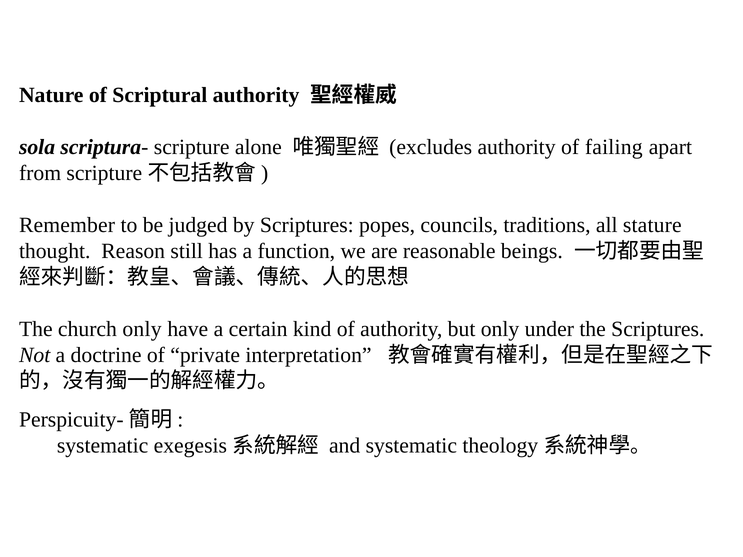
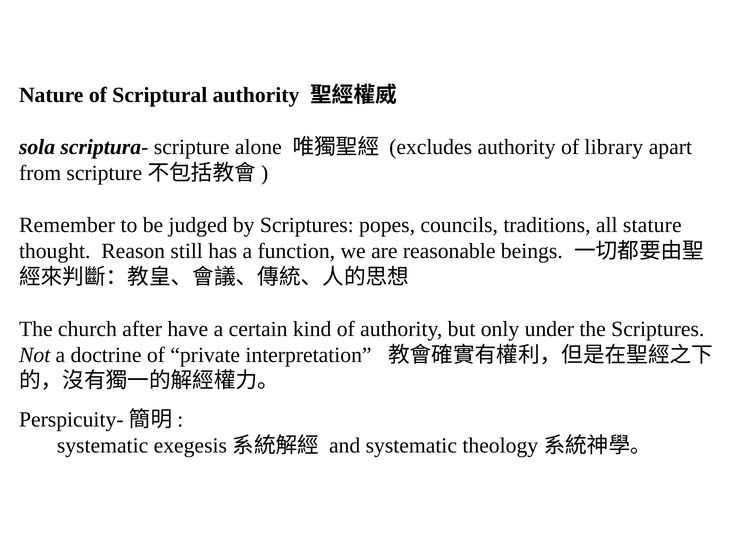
failing: failing -> library
church only: only -> after
